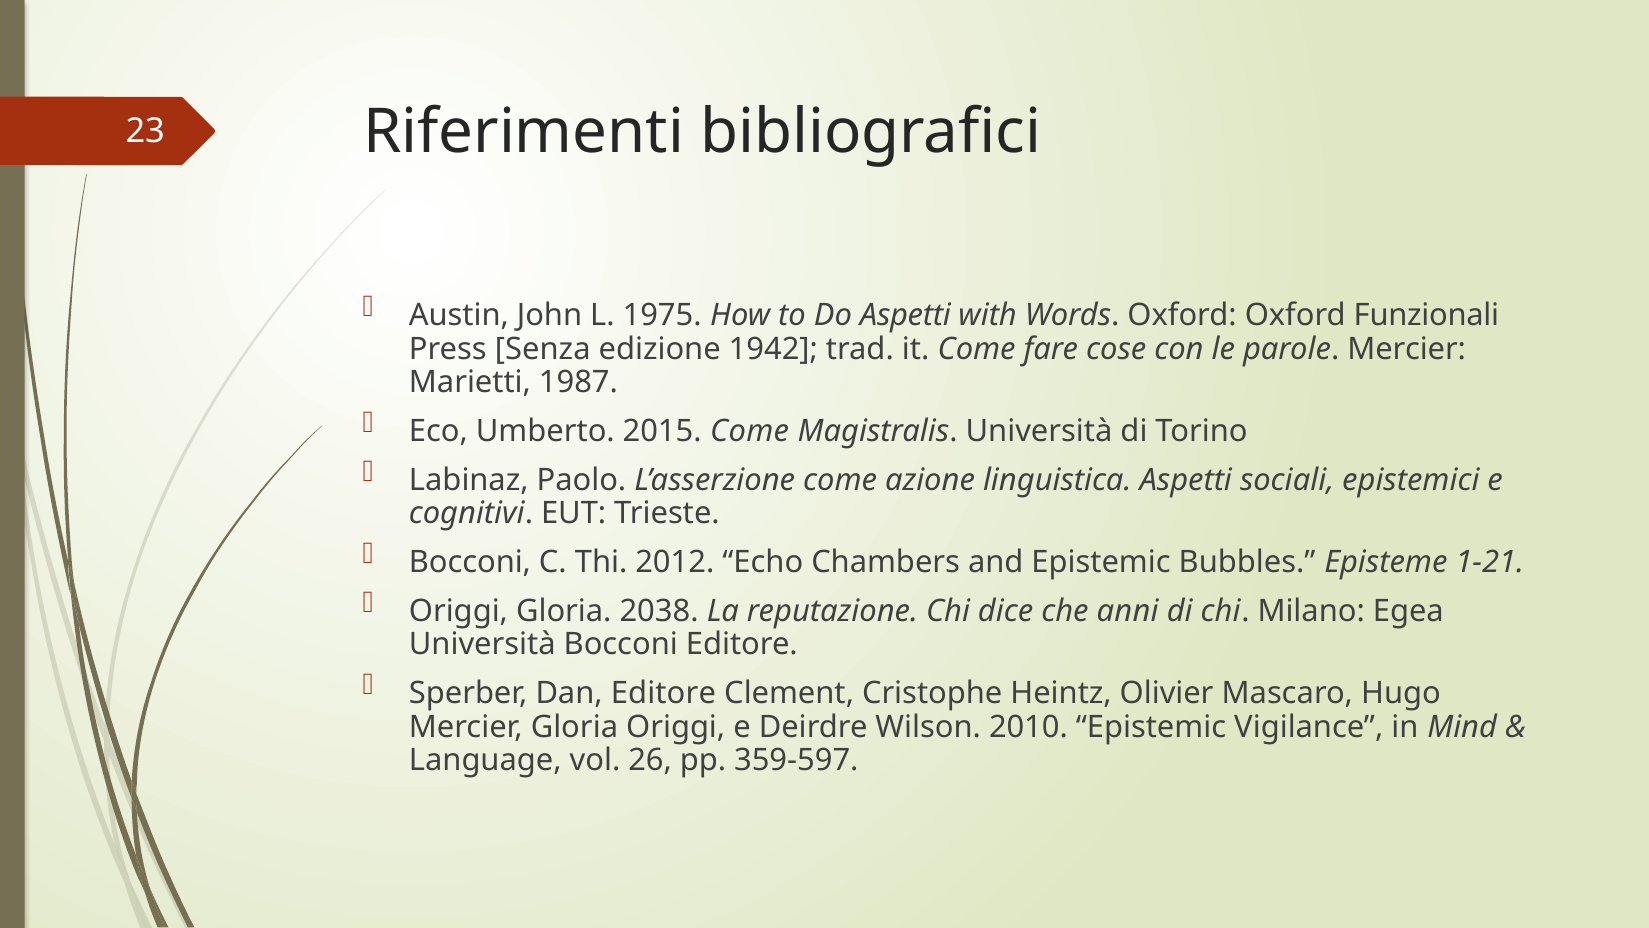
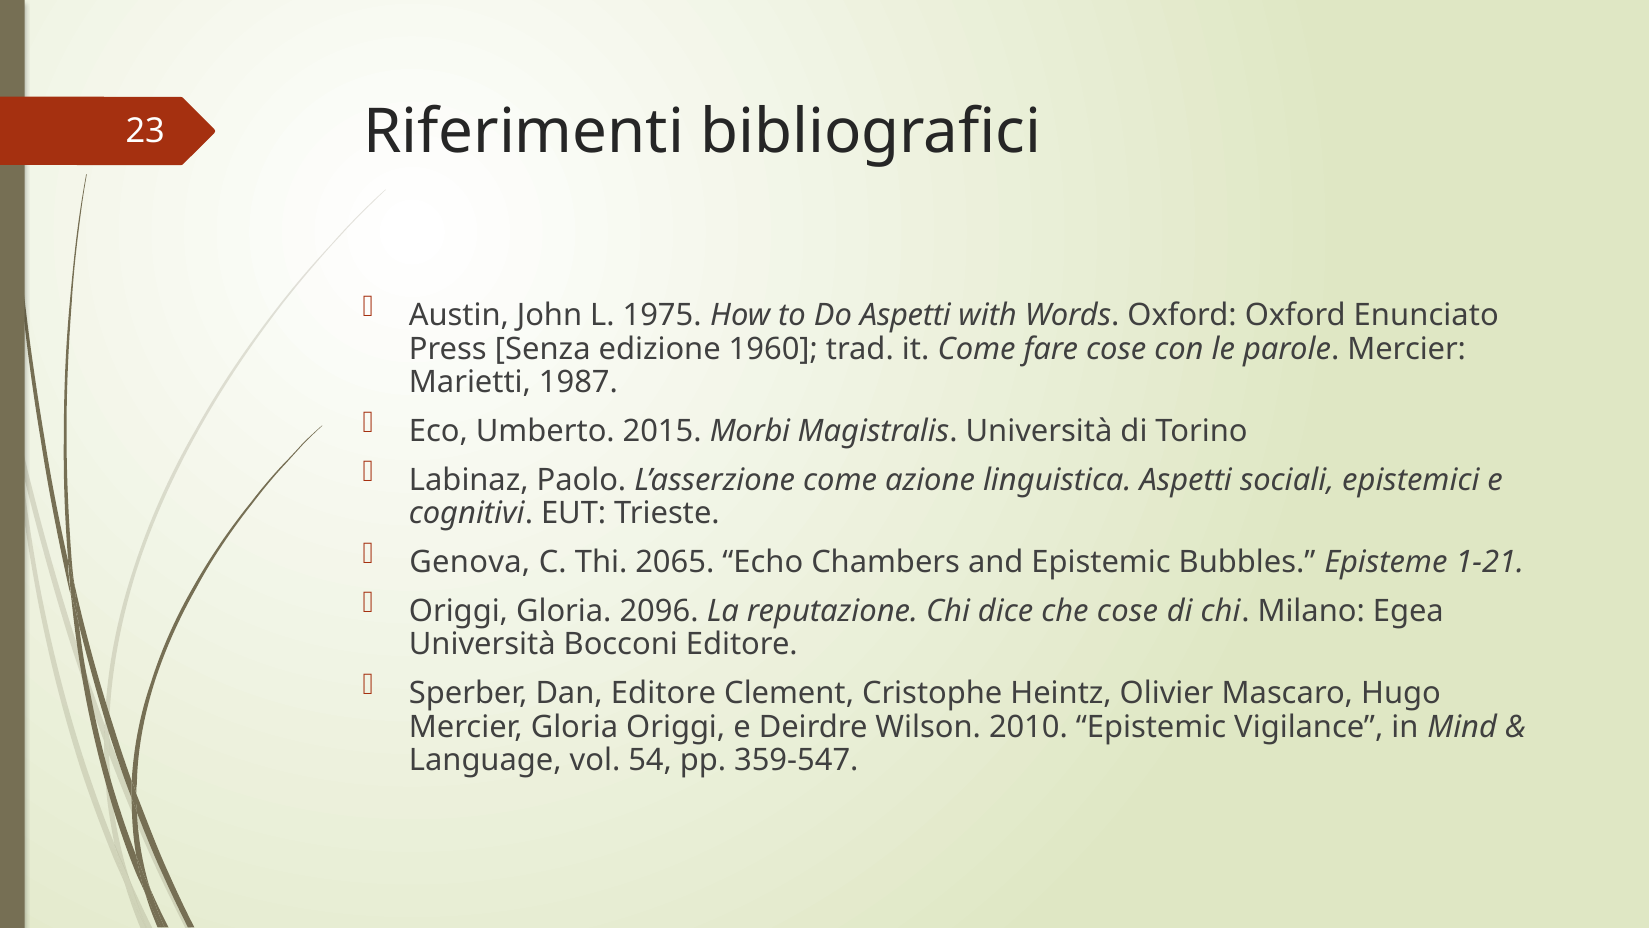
Funzionali: Funzionali -> Enunciato
1942: 1942 -> 1960
2015 Come: Come -> Morbi
Bocconi at (470, 562): Bocconi -> Genova
2012: 2012 -> 2065
2038: 2038 -> 2096
che anni: anni -> cose
26: 26 -> 54
359-597: 359-597 -> 359-547
